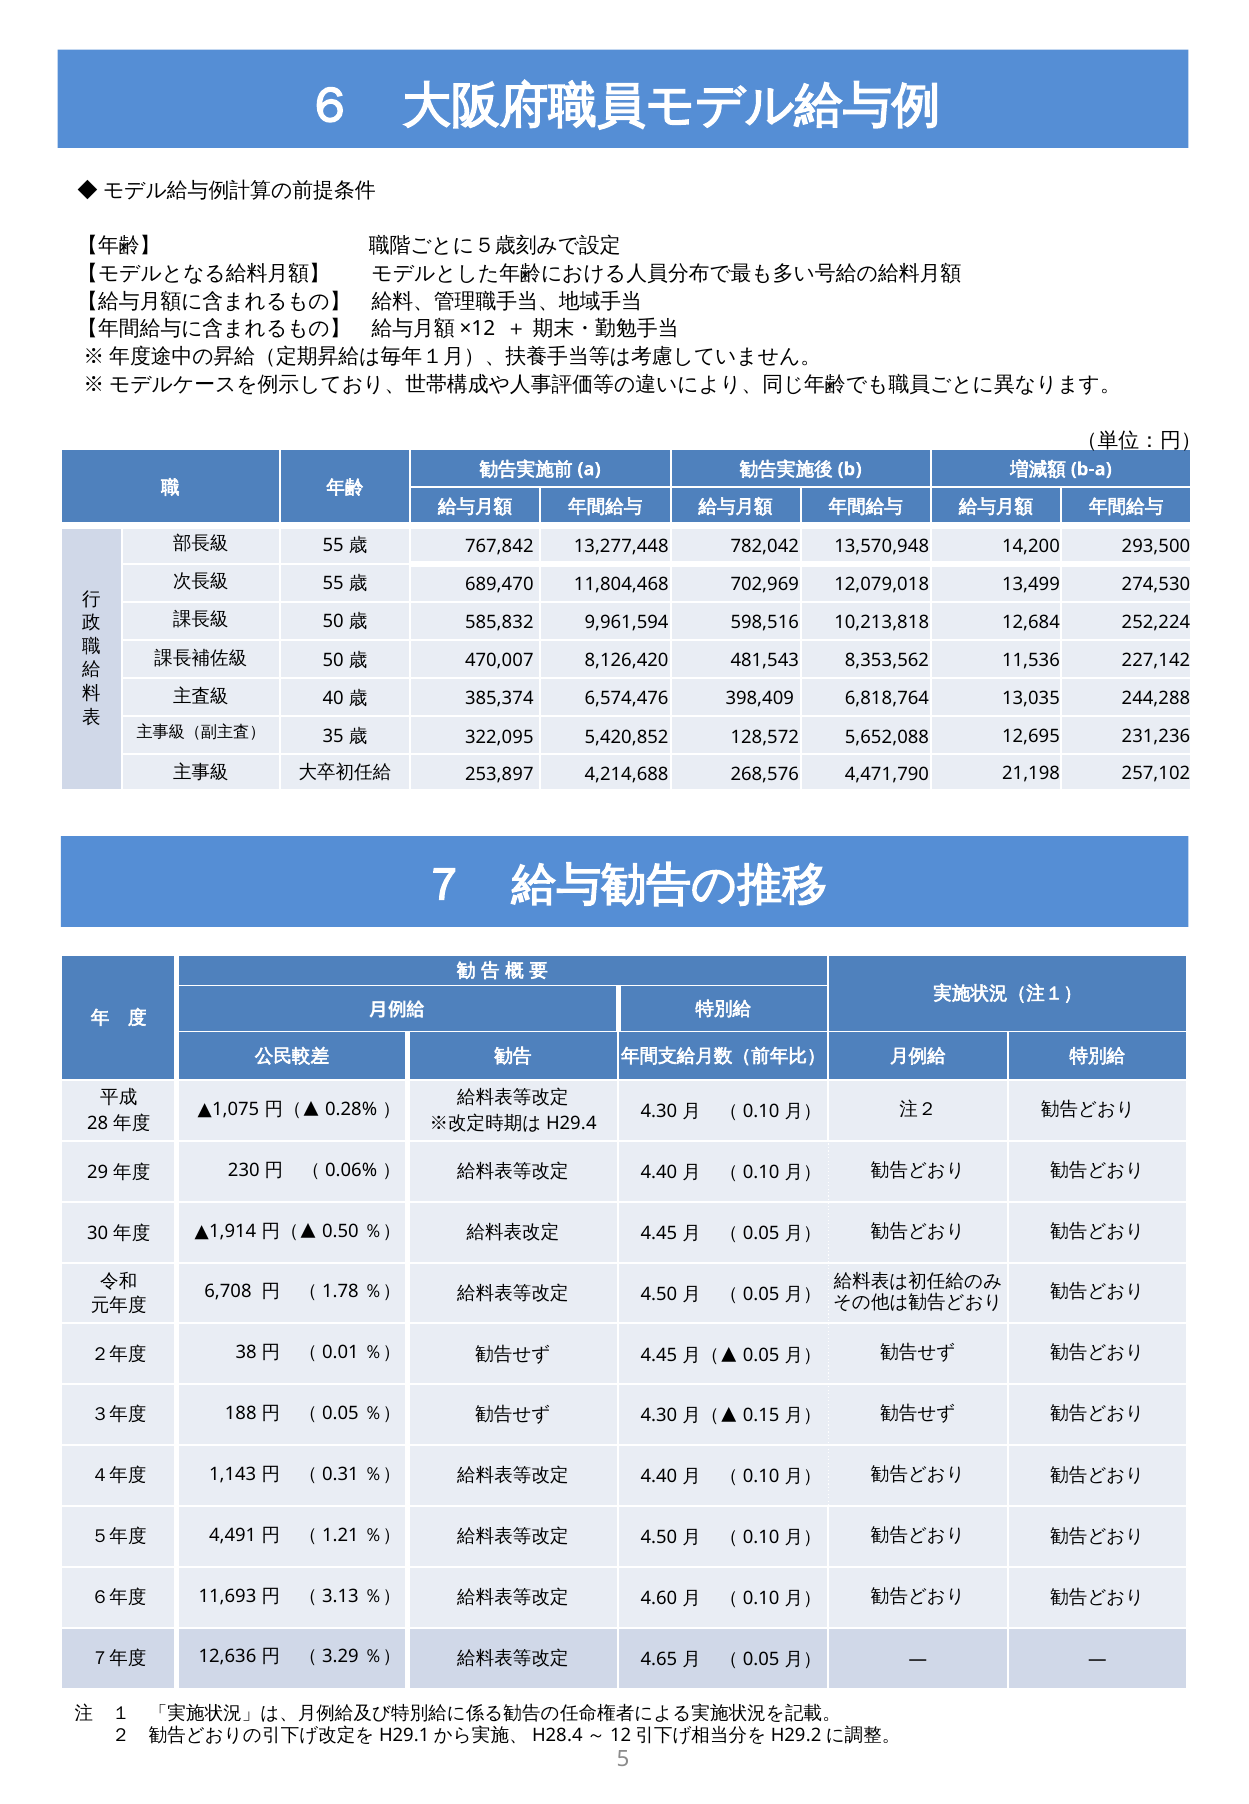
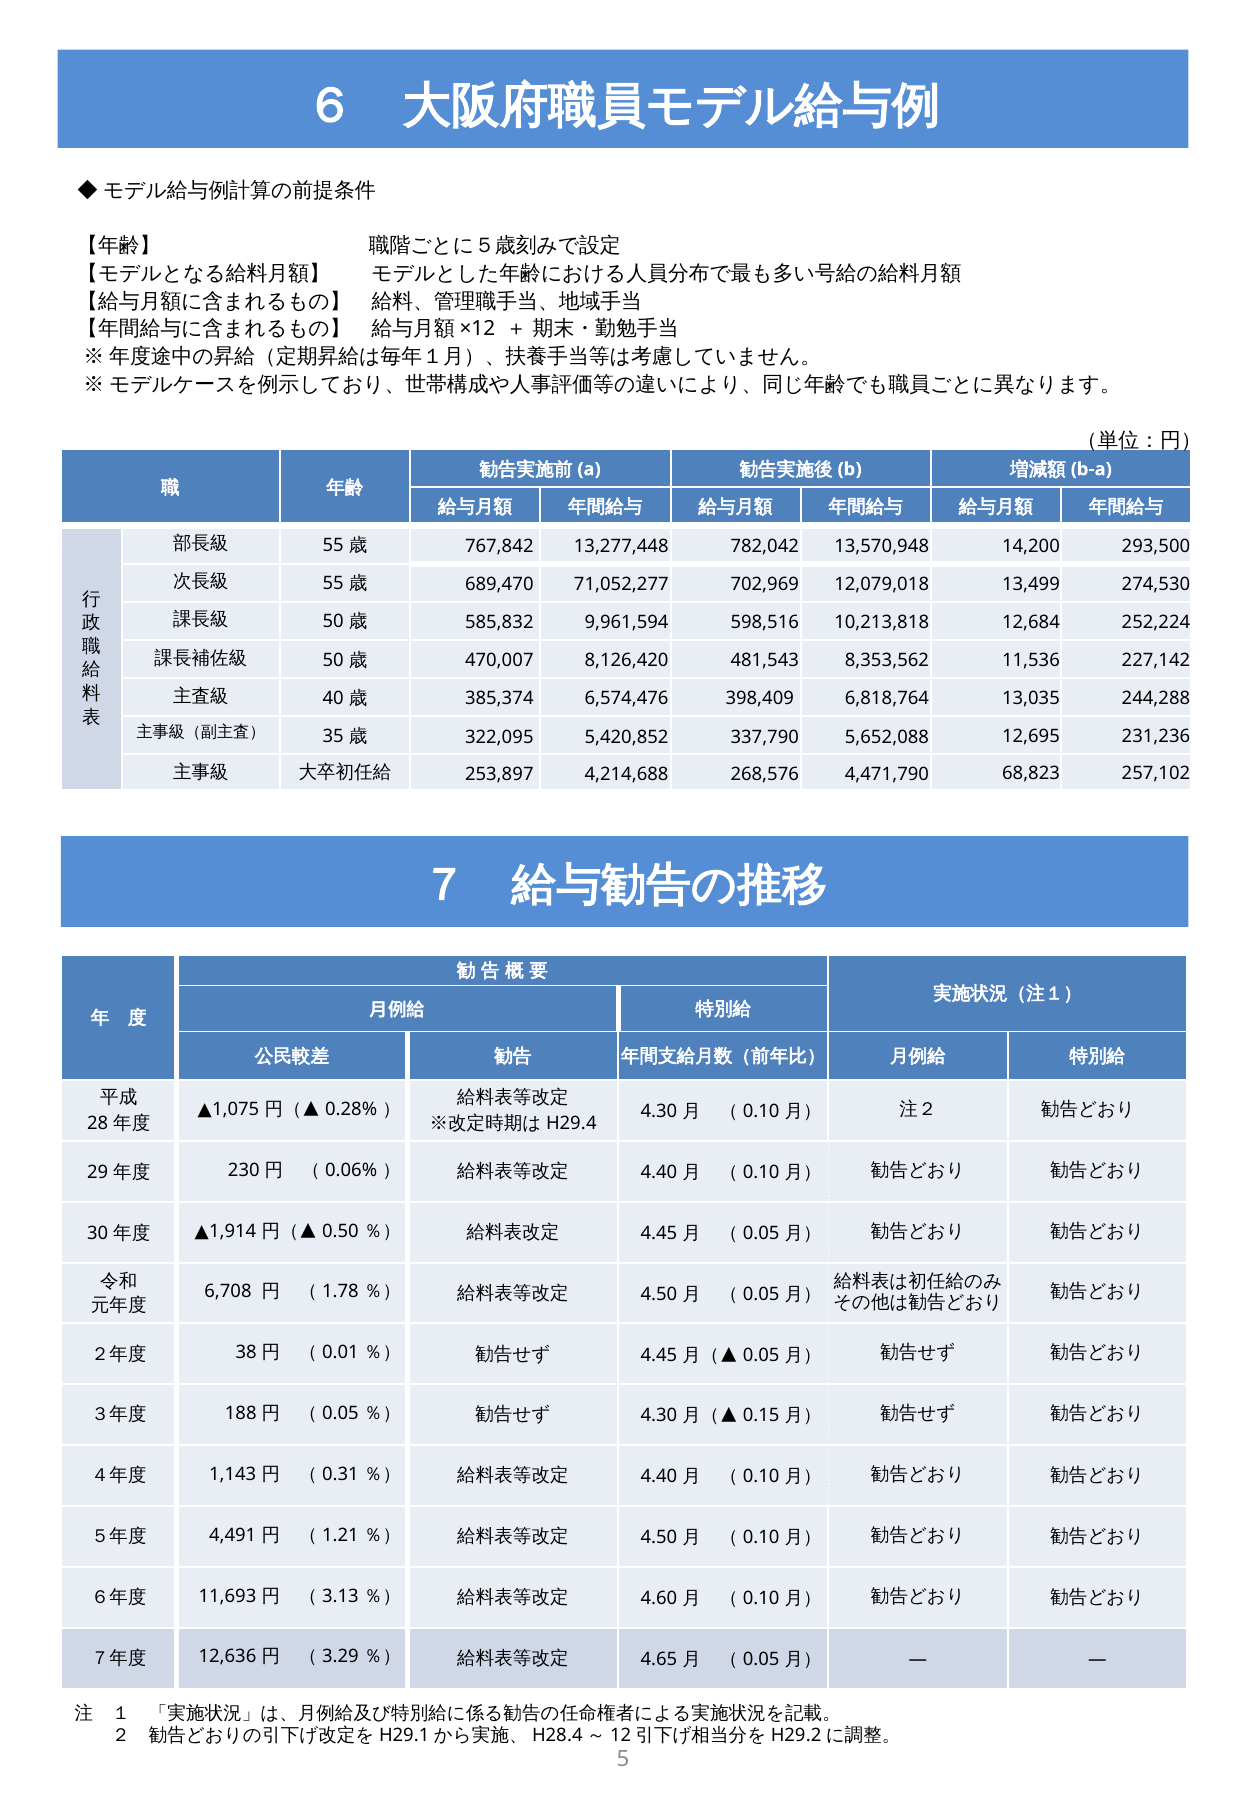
11,804,468: 11,804,468 -> 71,052,277
128,572: 128,572 -> 337,790
21,198: 21,198 -> 68,823
